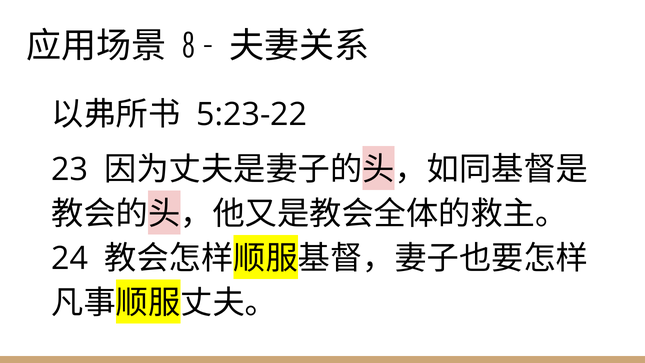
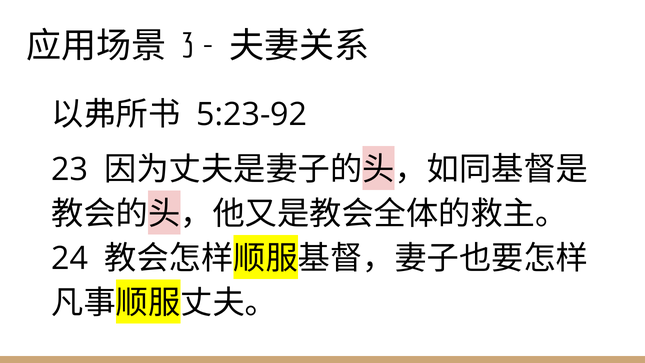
8: 8 -> 3
5:23-22: 5:23-22 -> 5:23-92
